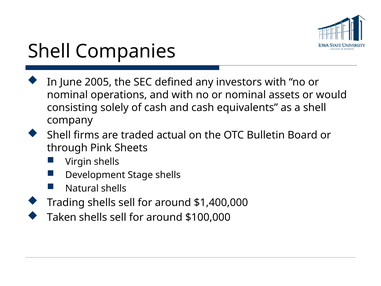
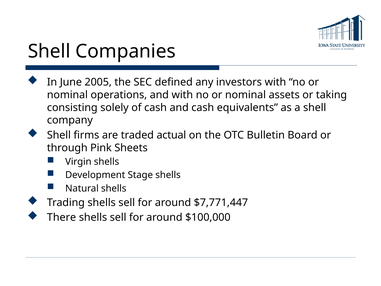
would: would -> taking
$1,400,000: $1,400,000 -> $7,771,447
Taken: Taken -> There
